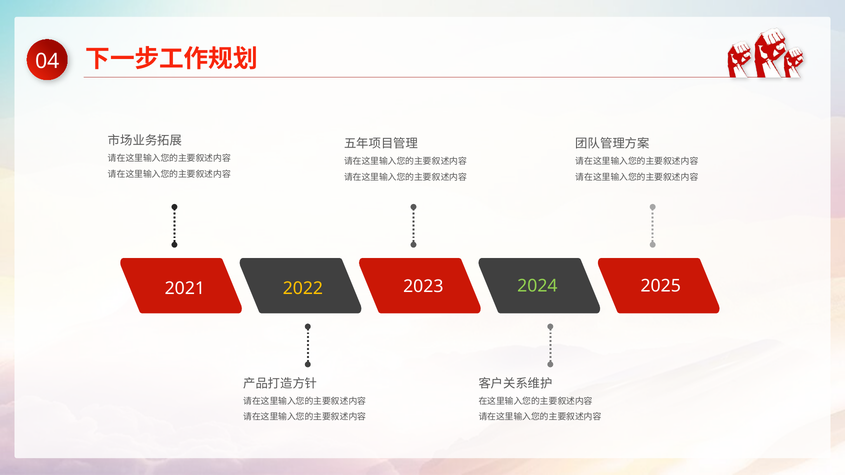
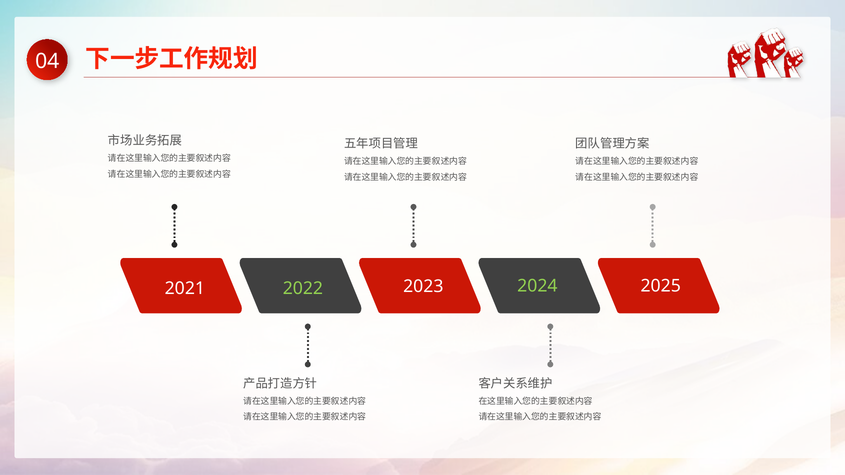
2022 colour: yellow -> light green
